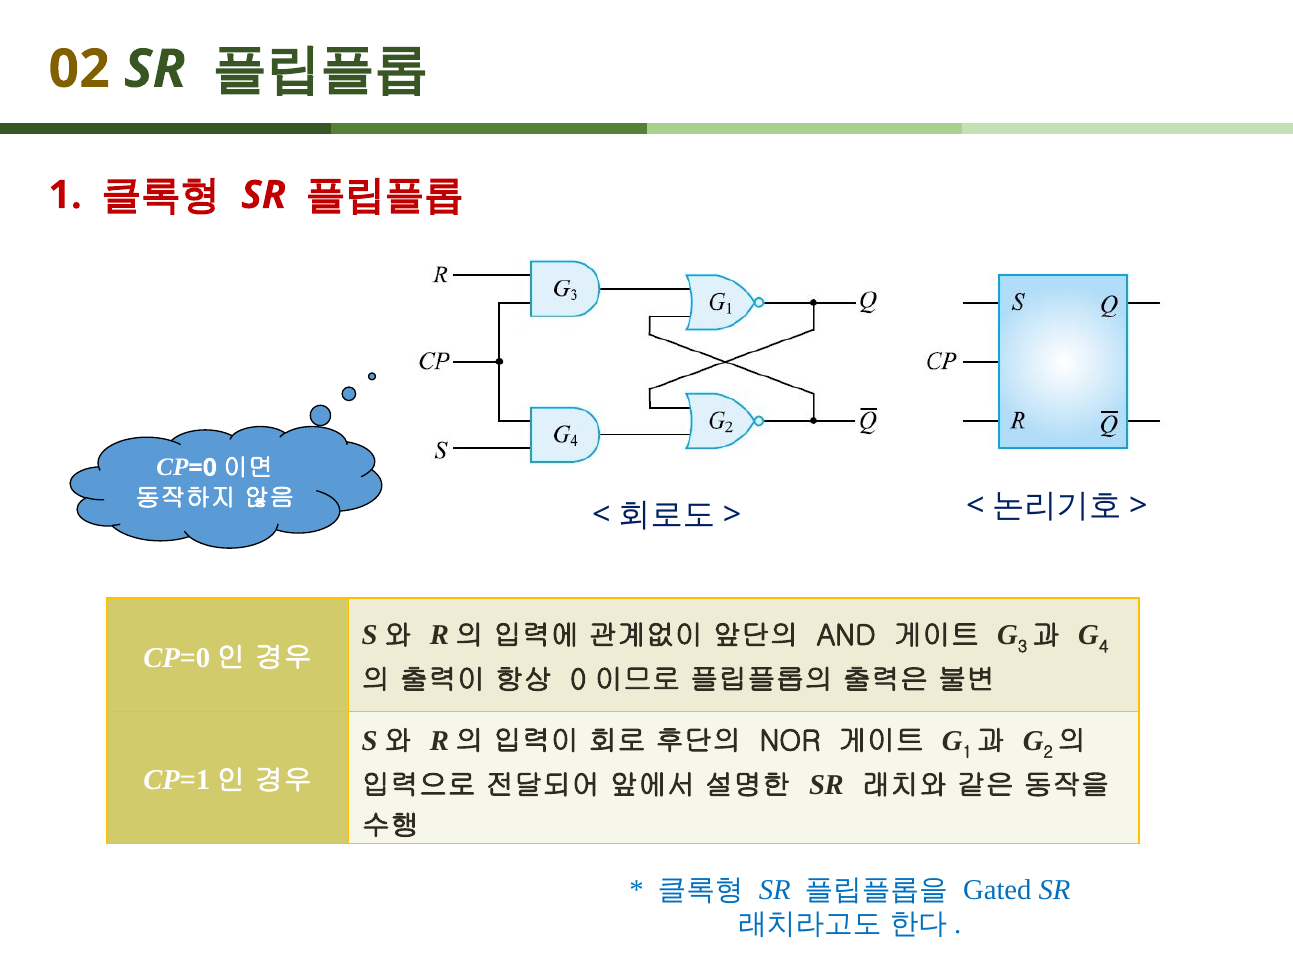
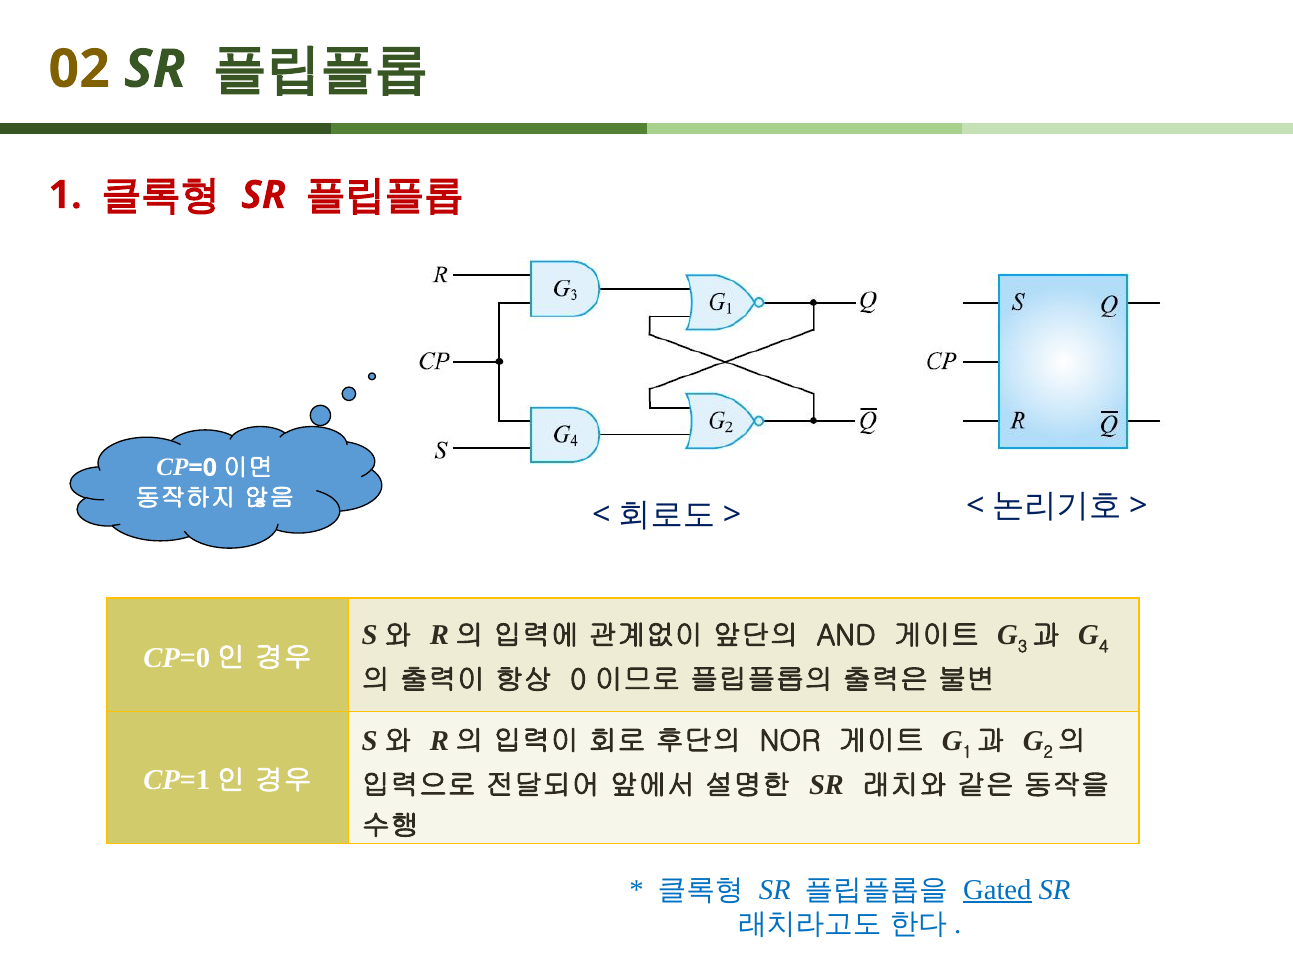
Gated underline: none -> present
